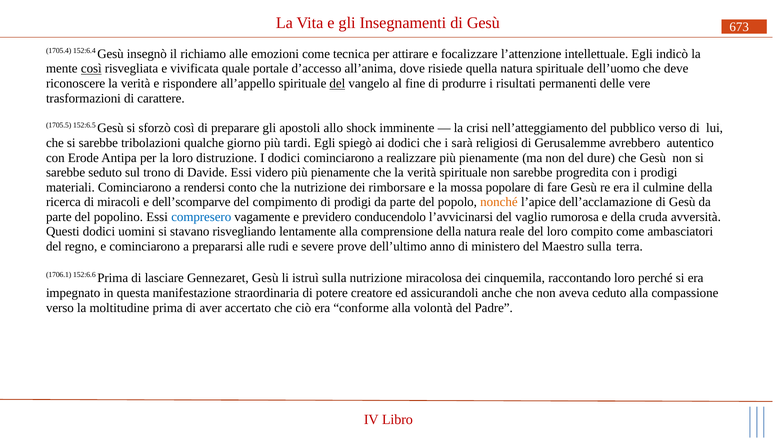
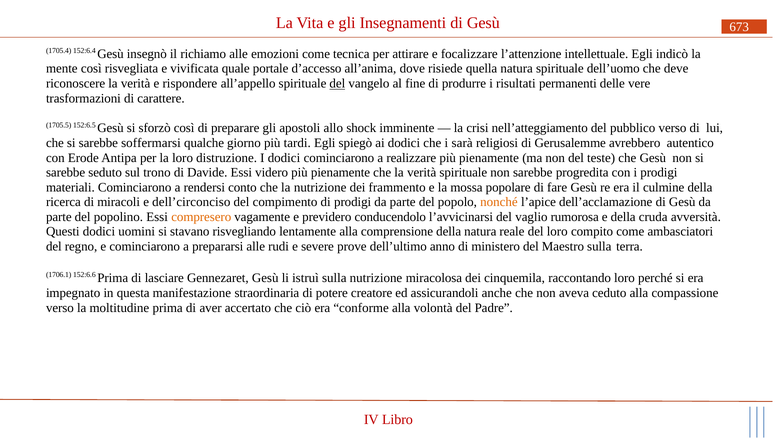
così at (91, 69) underline: present -> none
tribolazioni: tribolazioni -> soffermarsi
dure: dure -> teste
rimborsare: rimborsare -> frammento
dell’scomparve: dell’scomparve -> dell’circonciso
compresero colour: blue -> orange
